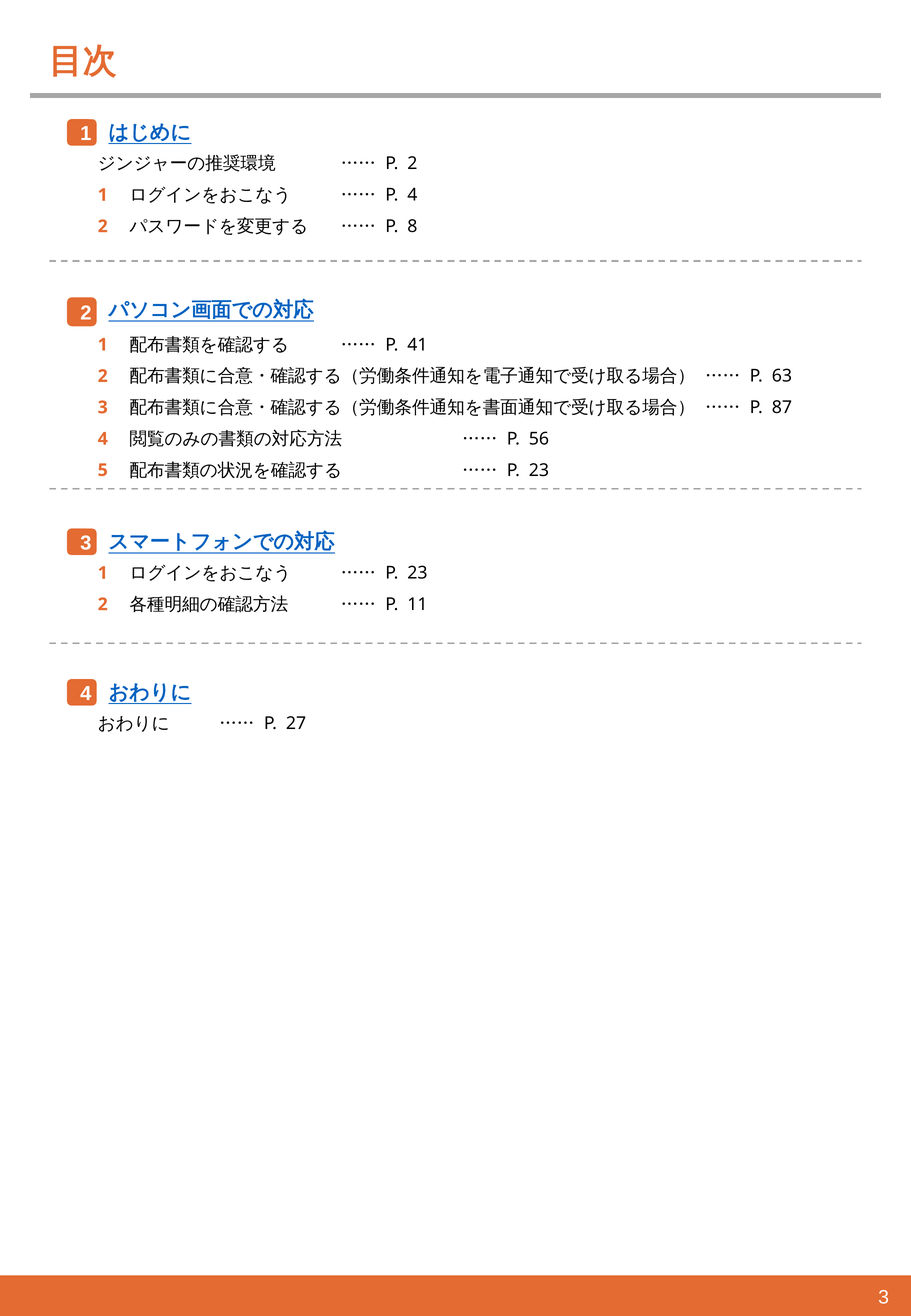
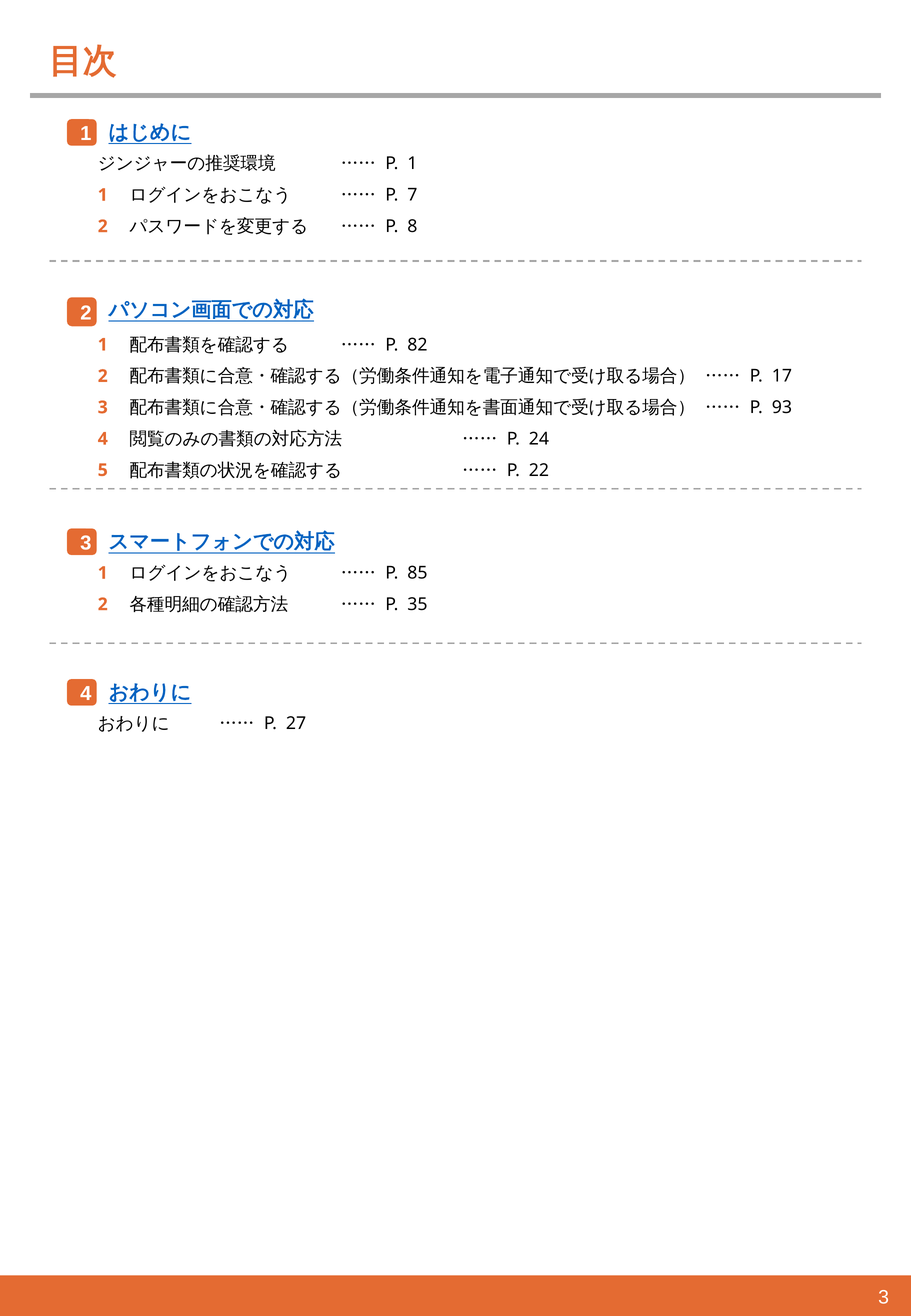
P 2: 2 -> 1
P 4: 4 -> 7
41: 41 -> 82
63: 63 -> 17
87: 87 -> 93
56: 56 -> 24
23 at (539, 470): 23 -> 22
23 at (417, 573): 23 -> 85
11: 11 -> 35
